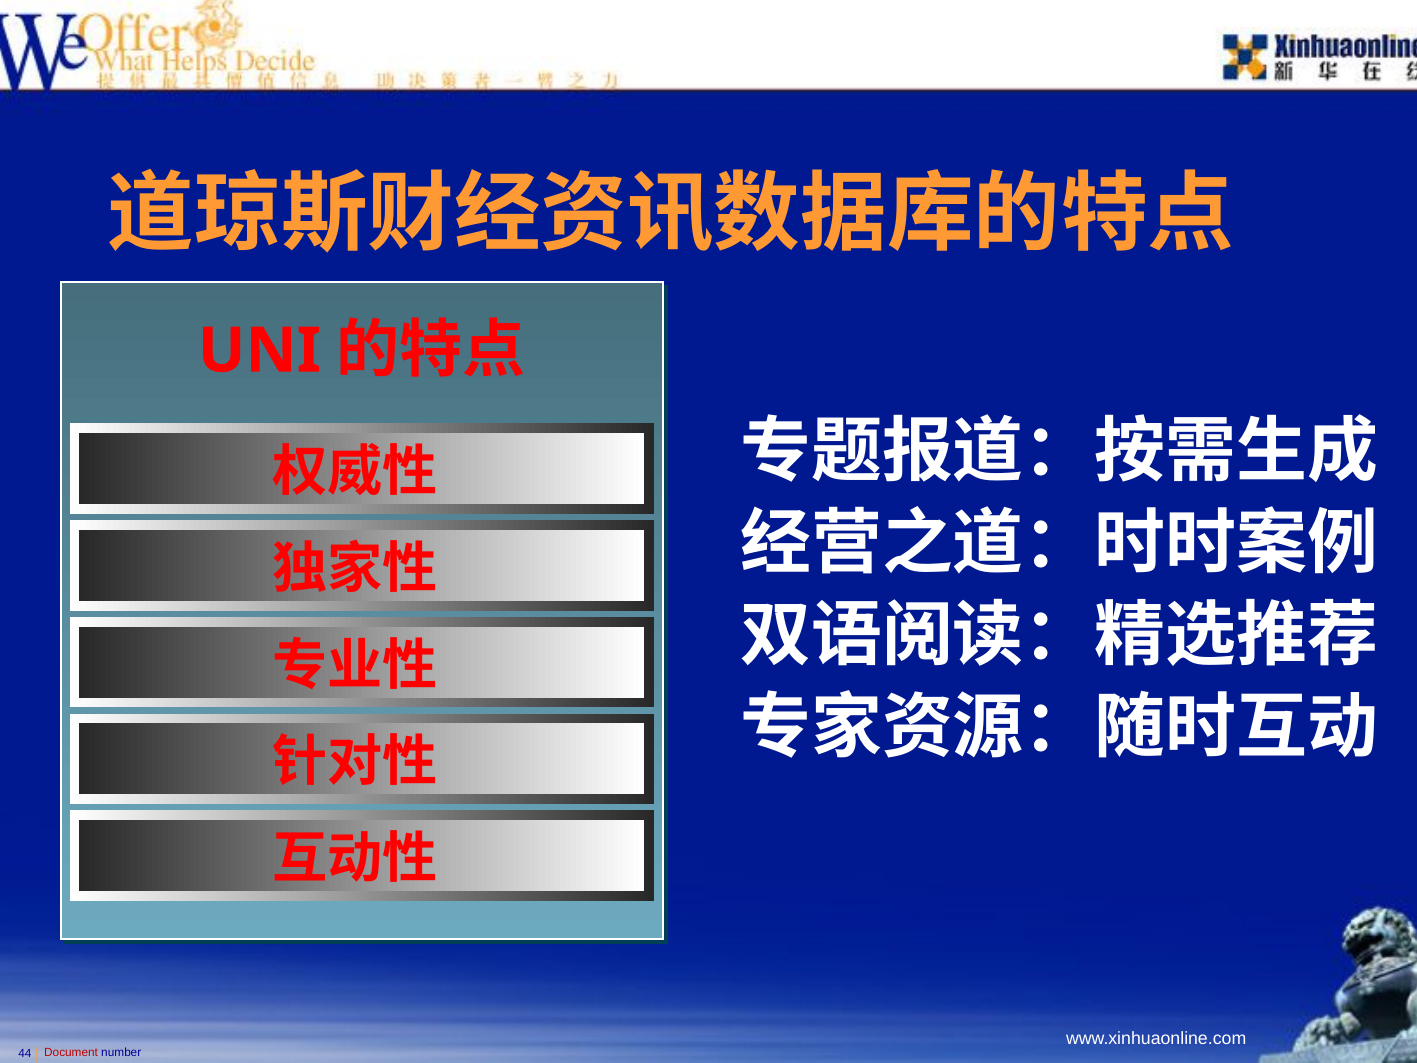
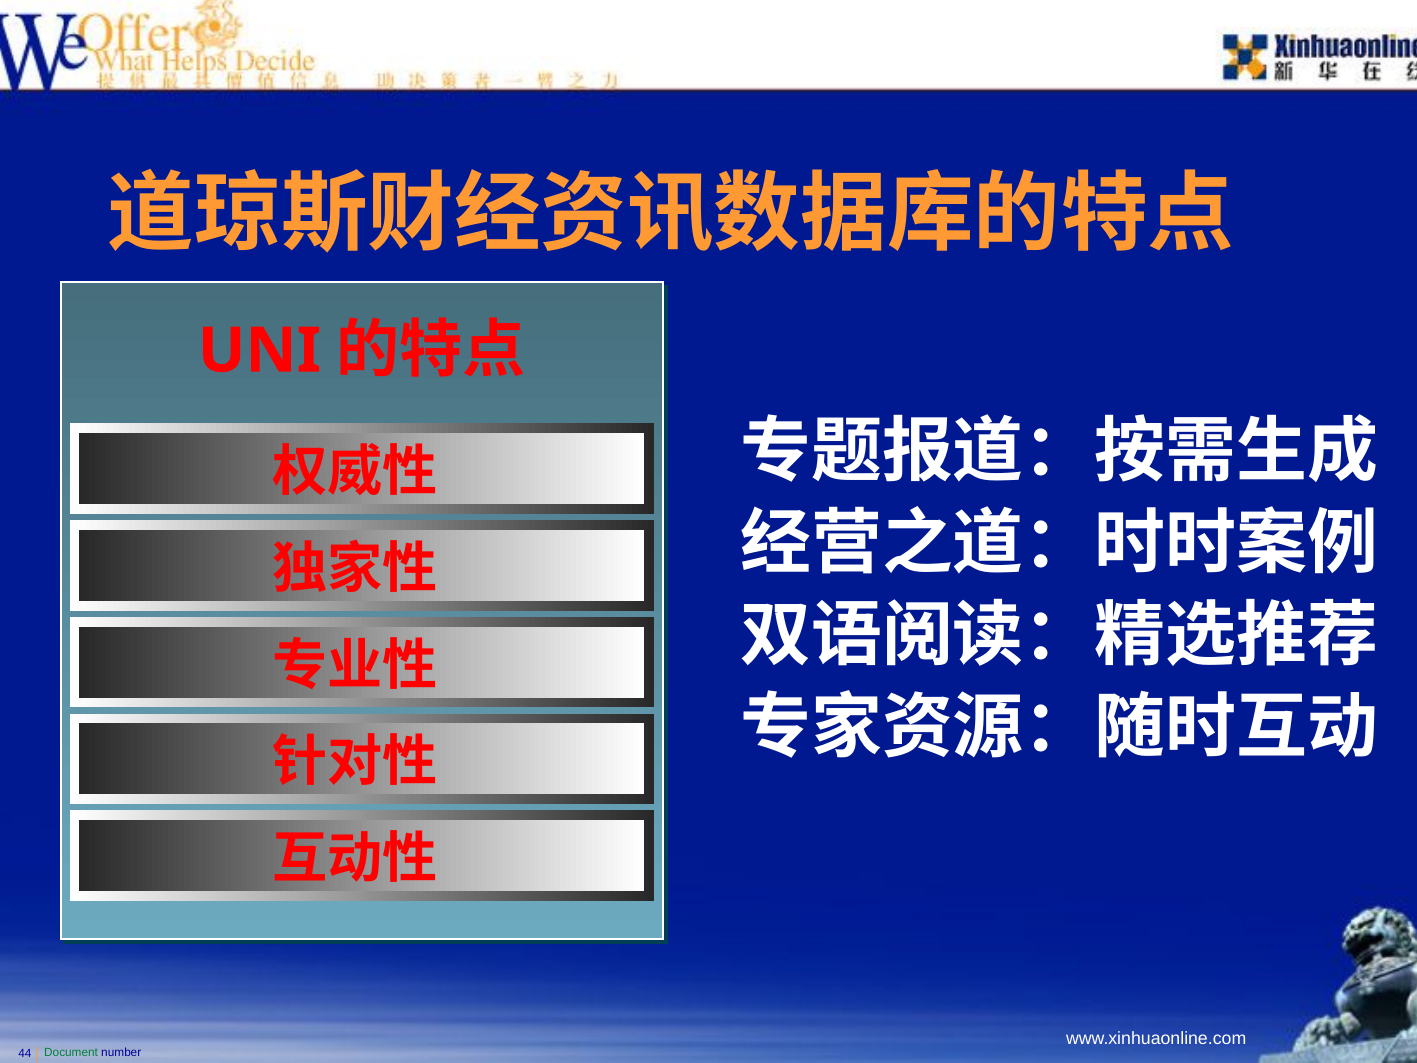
Document colour: red -> green
